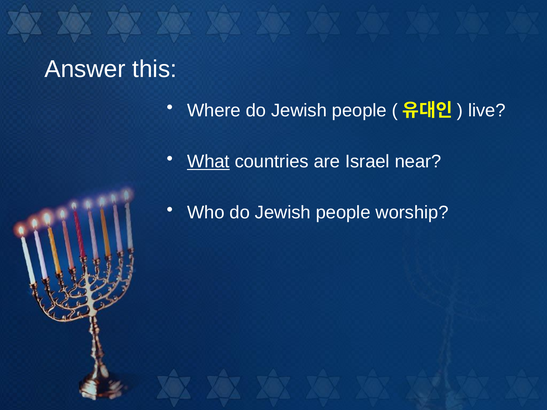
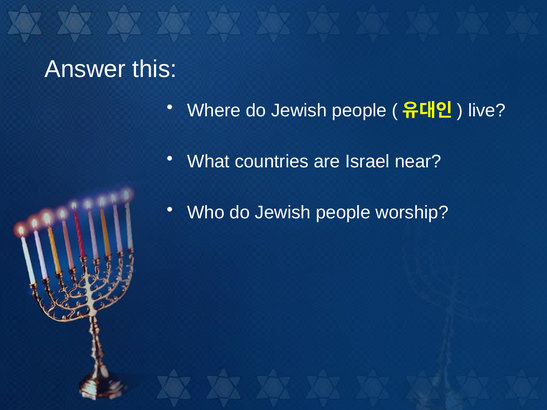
What underline: present -> none
